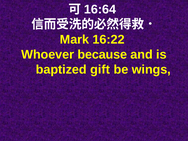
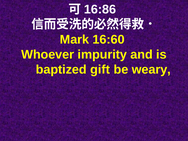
16:64: 16:64 -> 16:86
16:22: 16:22 -> 16:60
because: because -> impurity
wings: wings -> weary
